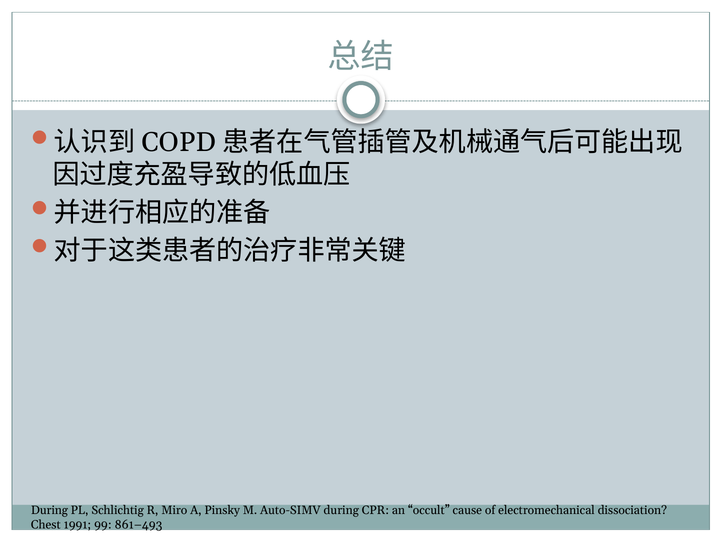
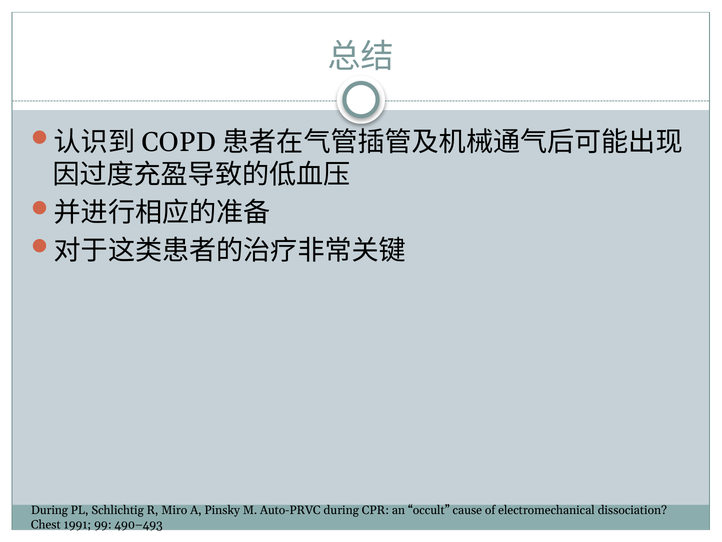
Auto-SIMV: Auto-SIMV -> Auto-PRVC
861–493: 861–493 -> 490–493
